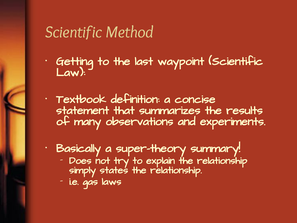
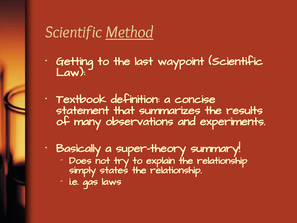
Method underline: none -> present
